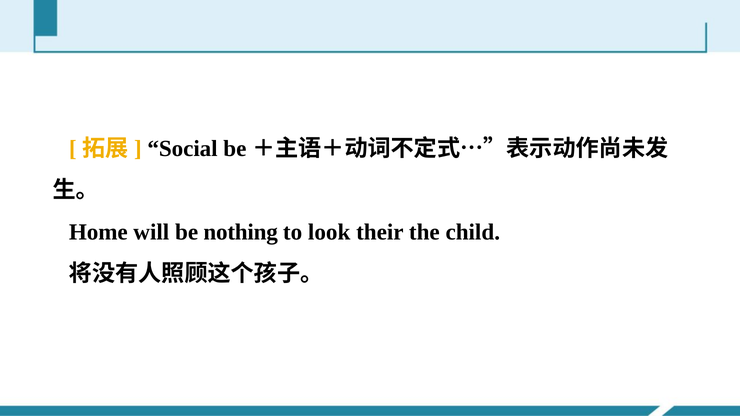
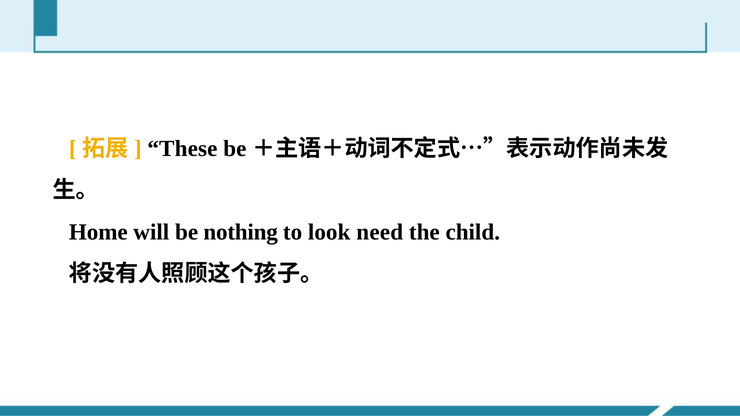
Social: Social -> These
their: their -> need
